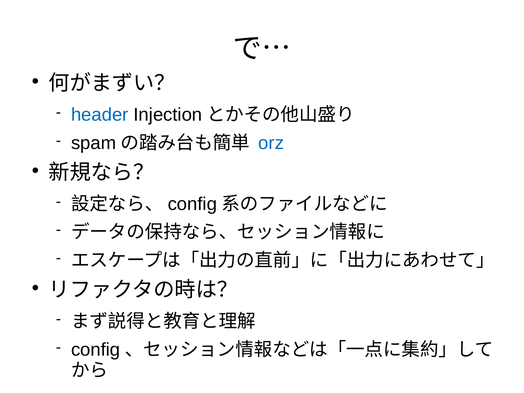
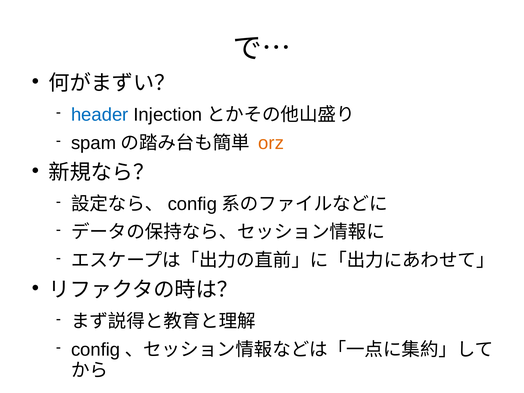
orz colour: blue -> orange
